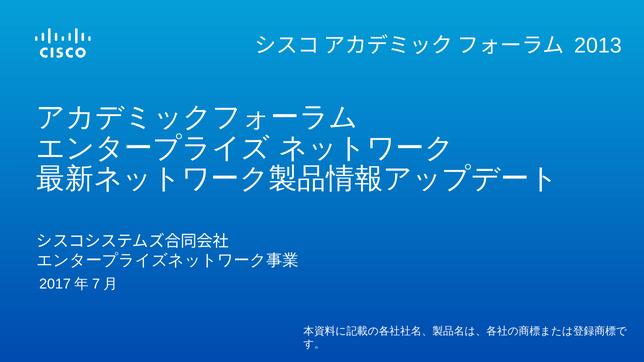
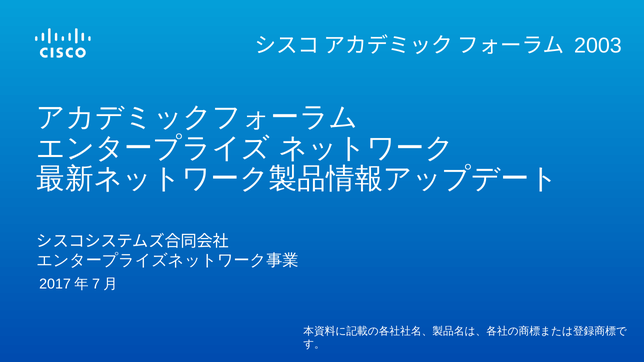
2013: 2013 -> 2003
